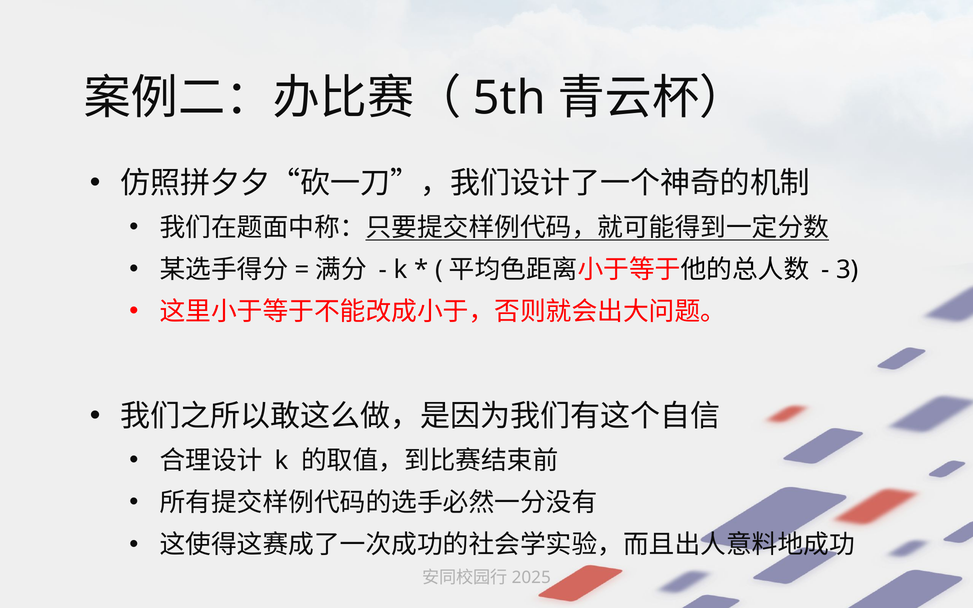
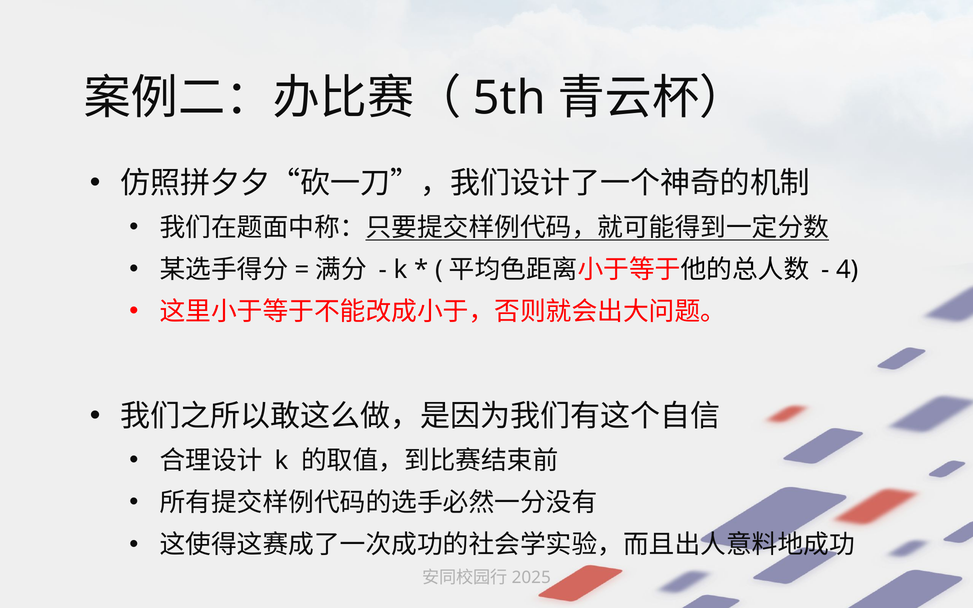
3: 3 -> 4
